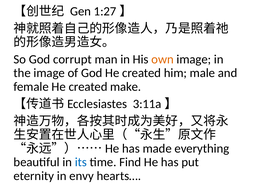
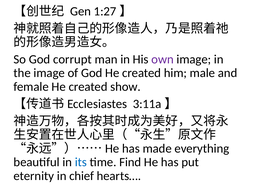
own colour: orange -> purple
make: make -> show
envy: envy -> chief
